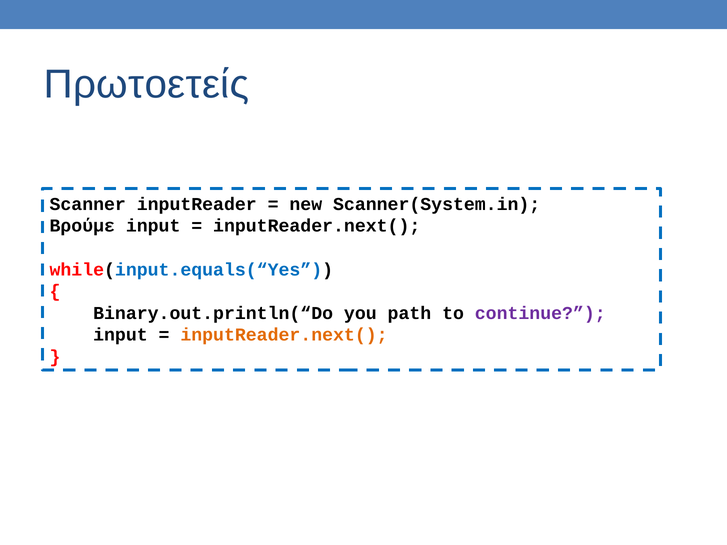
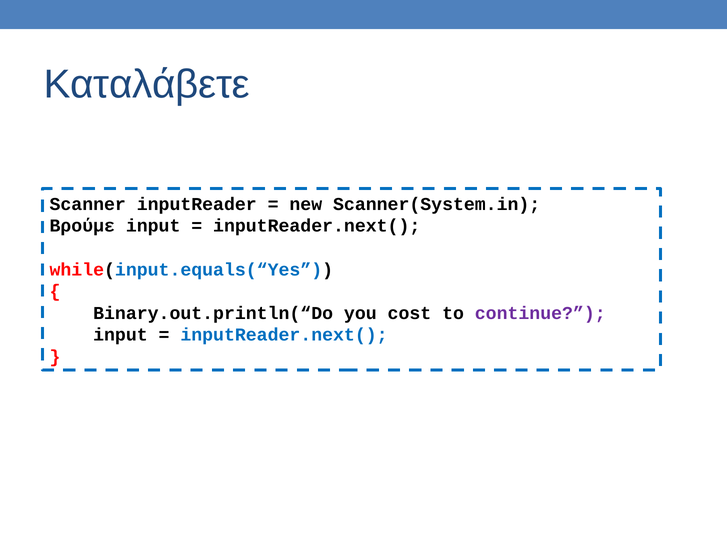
Πρωτοετείς: Πρωτοετείς -> Καταλάβετε
path: path -> cost
inputReader.next( at (284, 335) colour: orange -> blue
